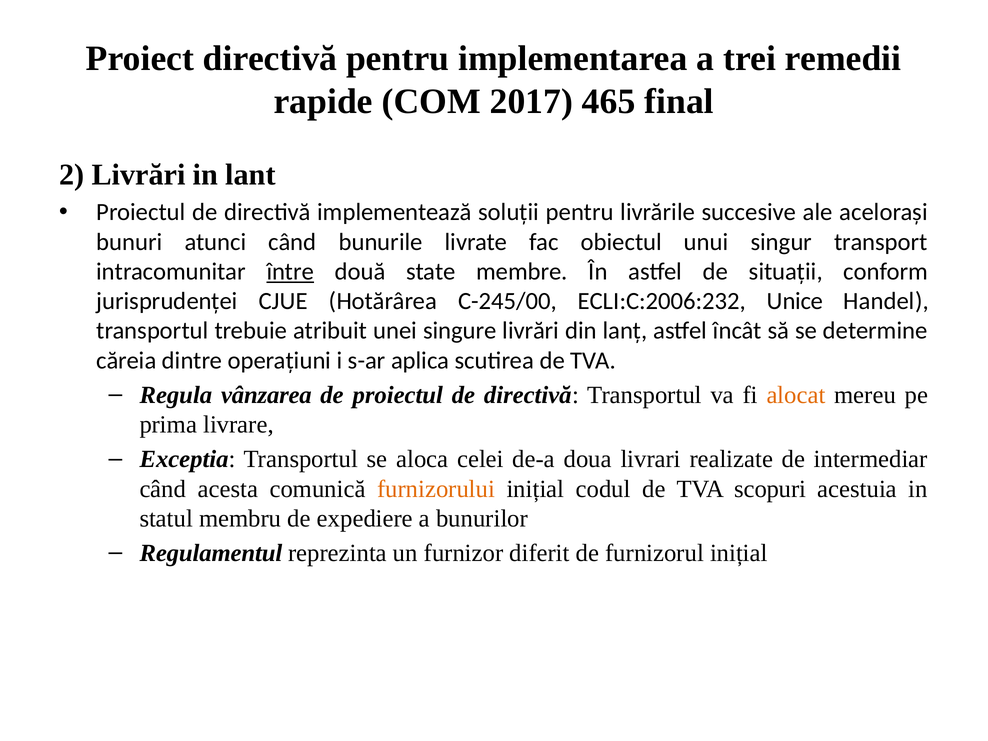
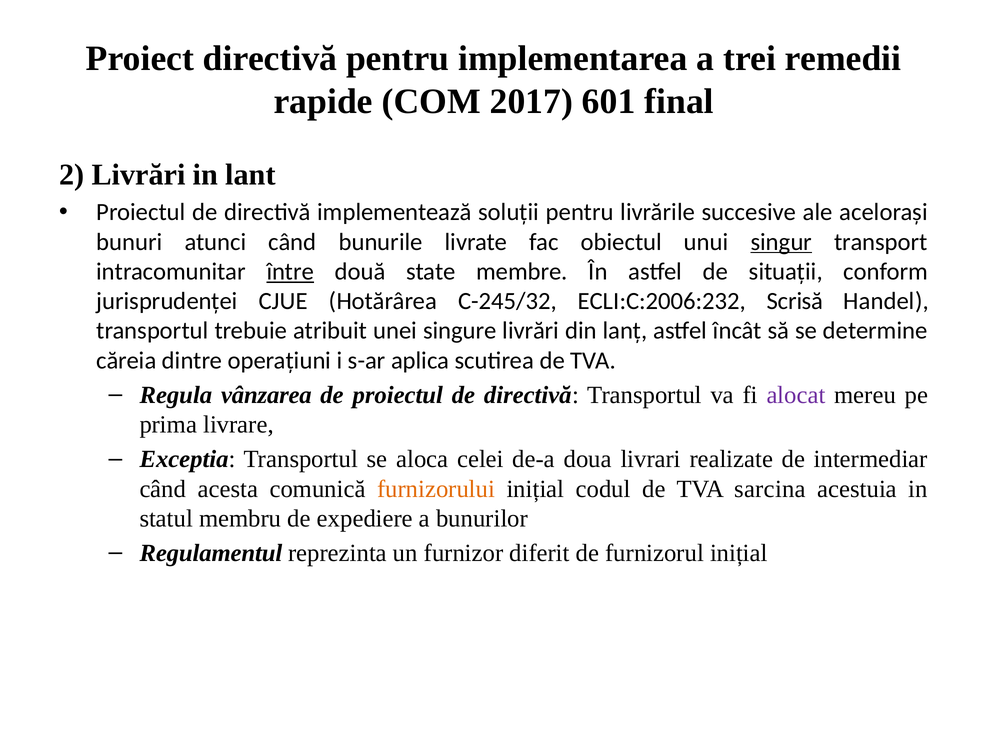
465: 465 -> 601
singur underline: none -> present
C-245/00: C-245/00 -> C-245/32
Unice: Unice -> Scrisă
alocat colour: orange -> purple
scopuri: scopuri -> sarcina
